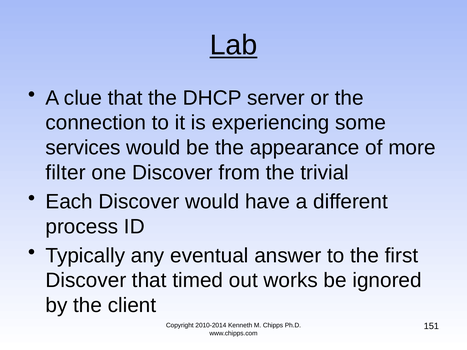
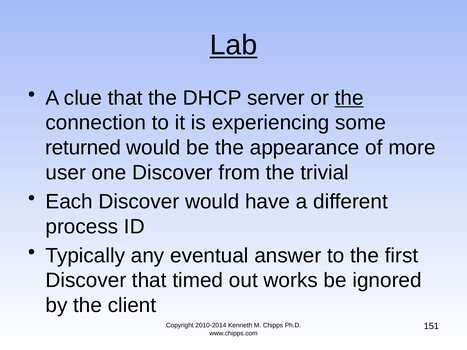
the at (349, 98) underline: none -> present
services: services -> returned
filter: filter -> user
